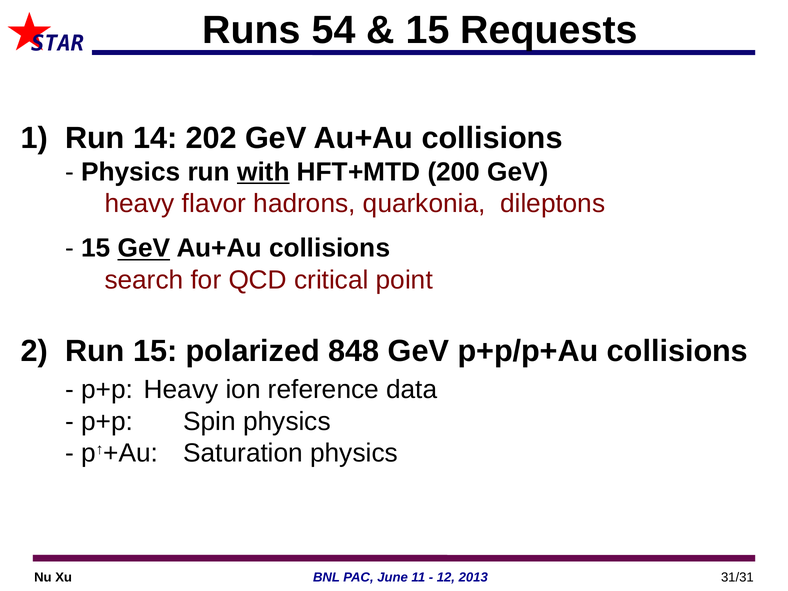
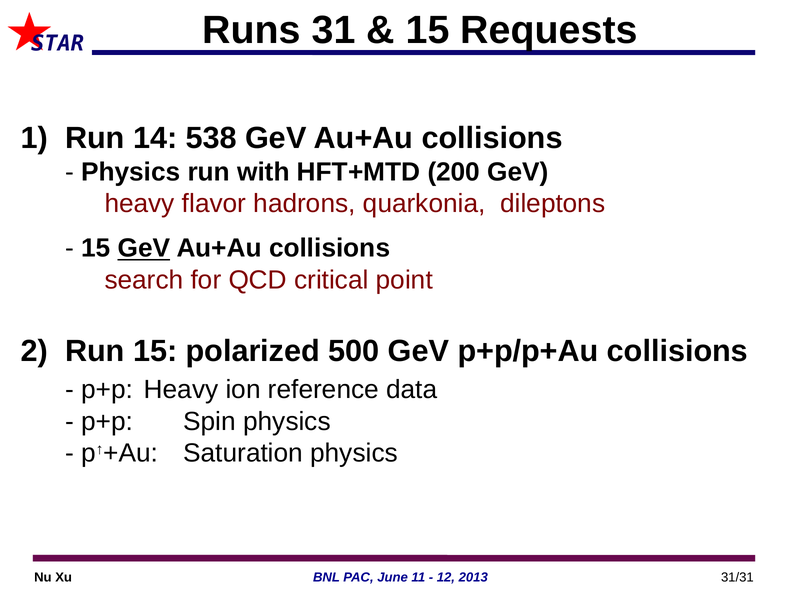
54: 54 -> 31
202: 202 -> 538
with underline: present -> none
848: 848 -> 500
